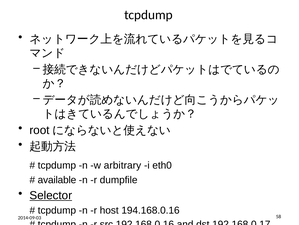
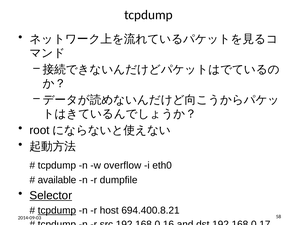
arbitrary: arbitrary -> overflow
tcpdump at (57, 210) underline: none -> present
194.168.0.16: 194.168.0.16 -> 694.400.8.21
